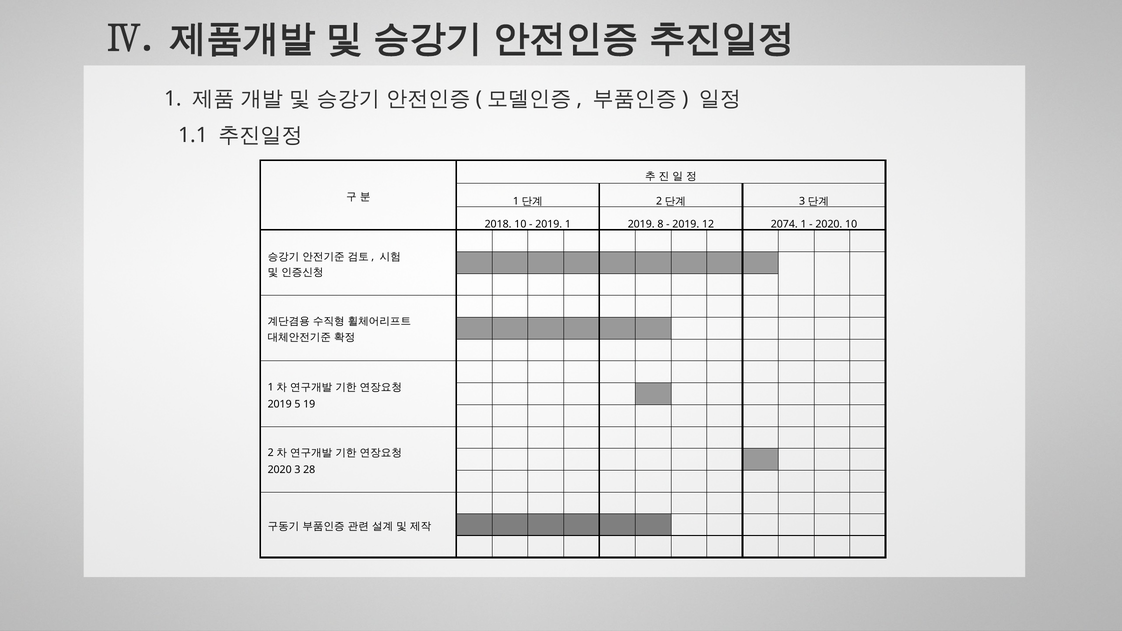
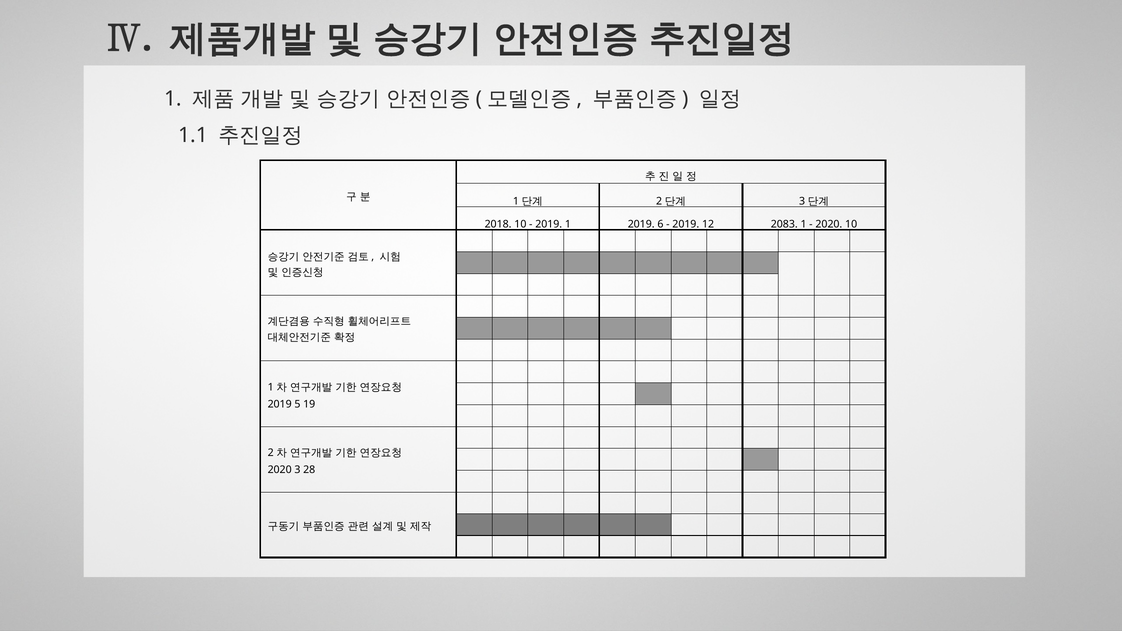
8: 8 -> 6
2074: 2074 -> 2083
